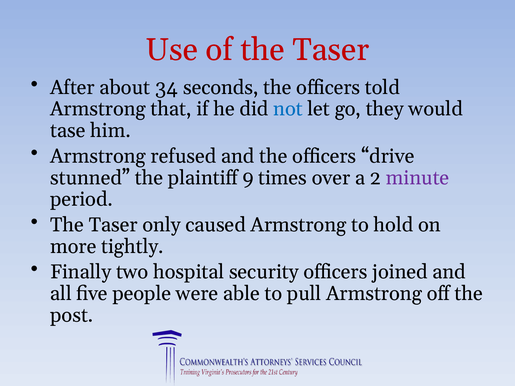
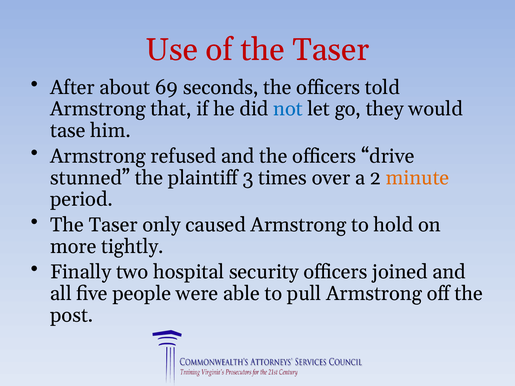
34: 34 -> 69
9: 9 -> 3
minute colour: purple -> orange
